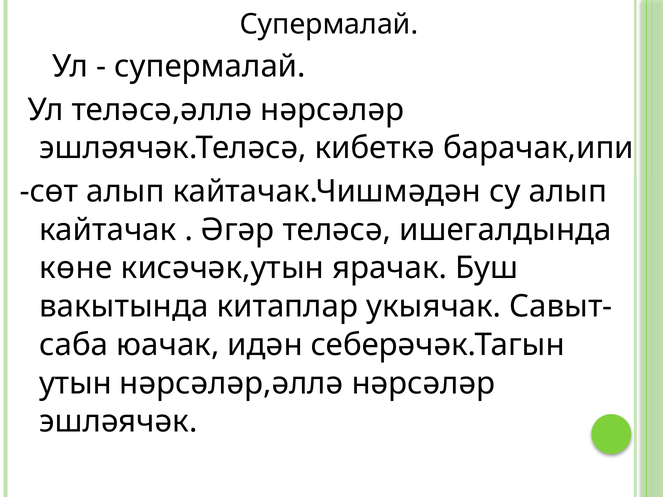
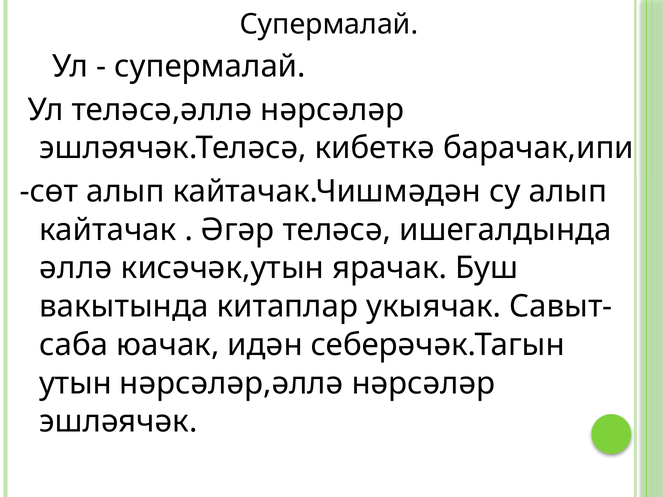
көне: көне -> әллә
